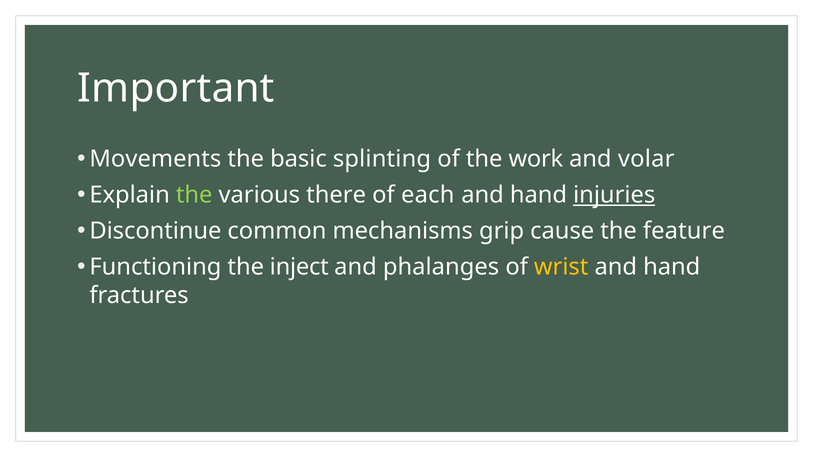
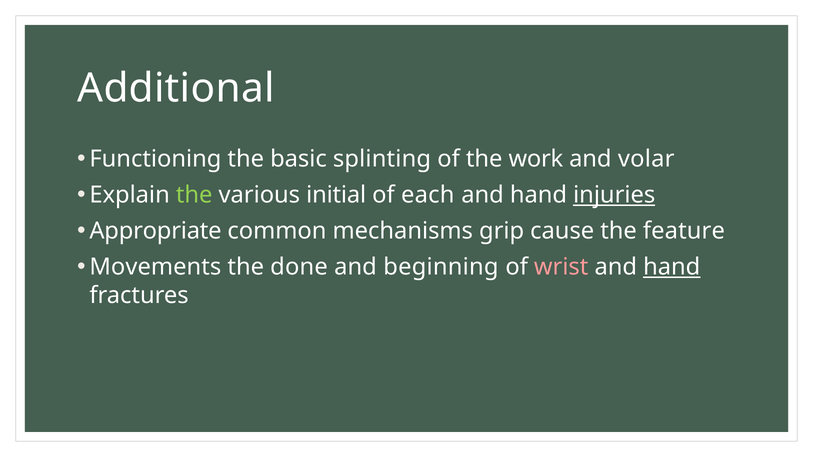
Important: Important -> Additional
Movements: Movements -> Functioning
there: there -> initial
Discontinue: Discontinue -> Appropriate
Functioning: Functioning -> Movements
inject: inject -> done
phalanges: phalanges -> beginning
wrist colour: yellow -> pink
hand at (672, 267) underline: none -> present
